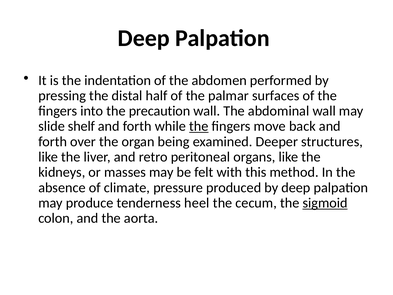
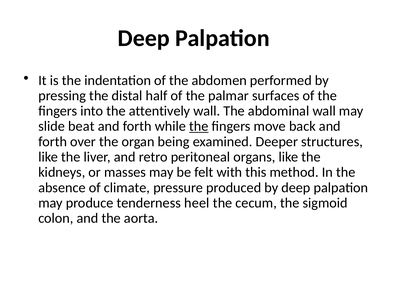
precaution: precaution -> attentively
shelf: shelf -> beat
sigmoid underline: present -> none
